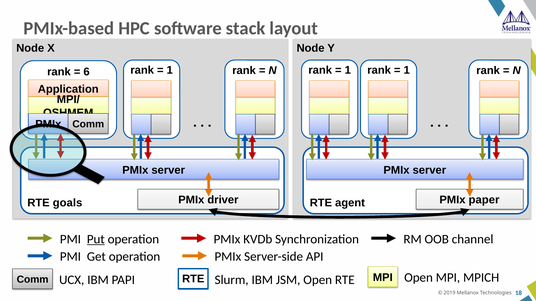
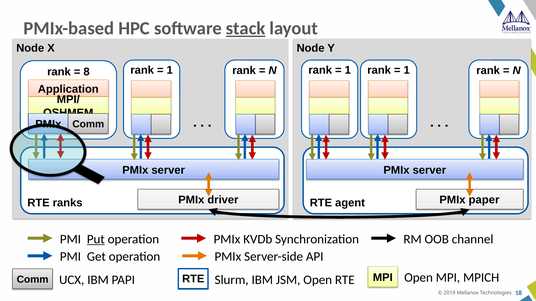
stack underline: none -> present
6: 6 -> 8
goals: goals -> ranks
